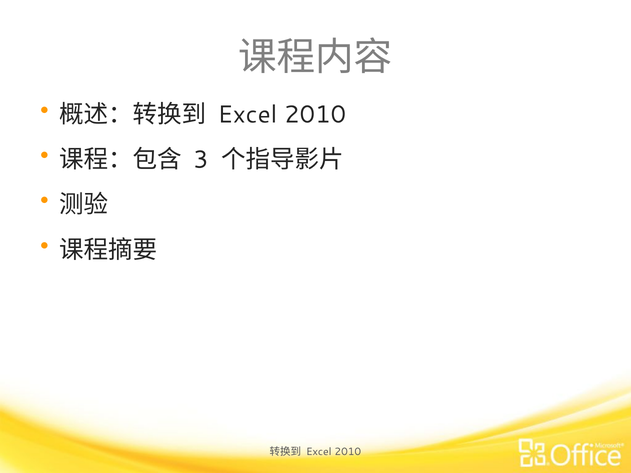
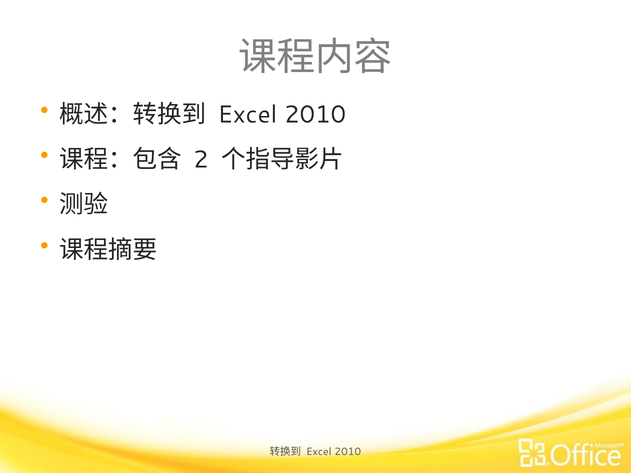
3: 3 -> 2
